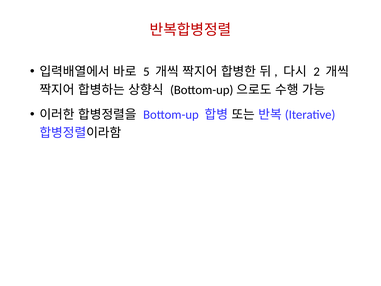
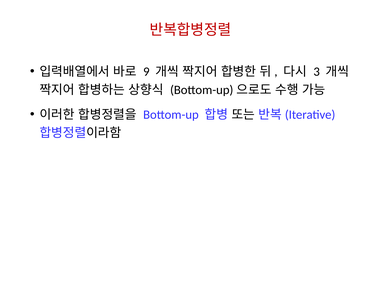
5: 5 -> 9
2: 2 -> 3
